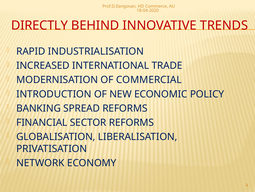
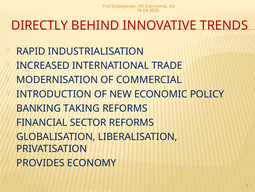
SPREAD: SPREAD -> TAKING
NETWORK: NETWORK -> PROVIDES
